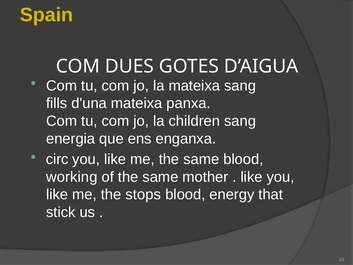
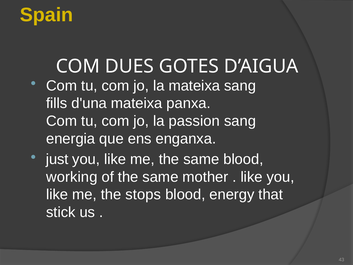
children: children -> passion
circ: circ -> just
